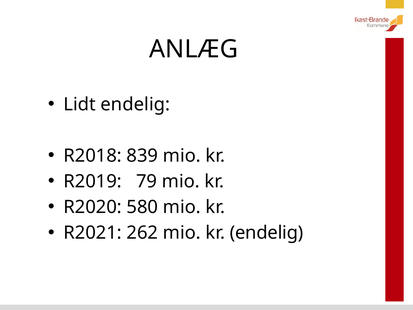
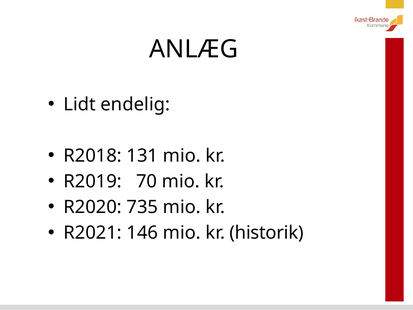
839: 839 -> 131
79: 79 -> 70
580: 580 -> 735
262: 262 -> 146
kr endelig: endelig -> historik
